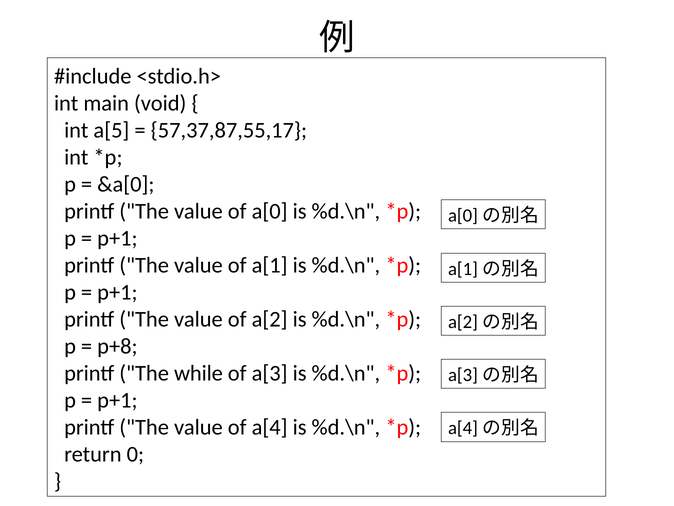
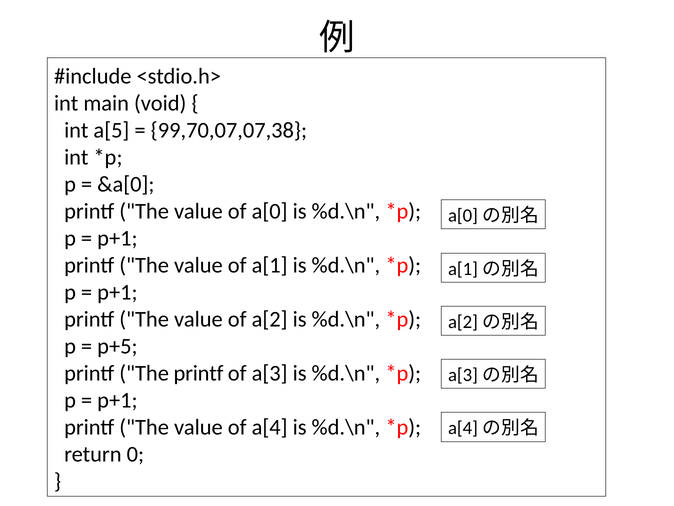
57,37,87,55,17: 57,37,87,55,17 -> 99,70,07,07,38
p+8: p+8 -> p+5
The while: while -> printf
